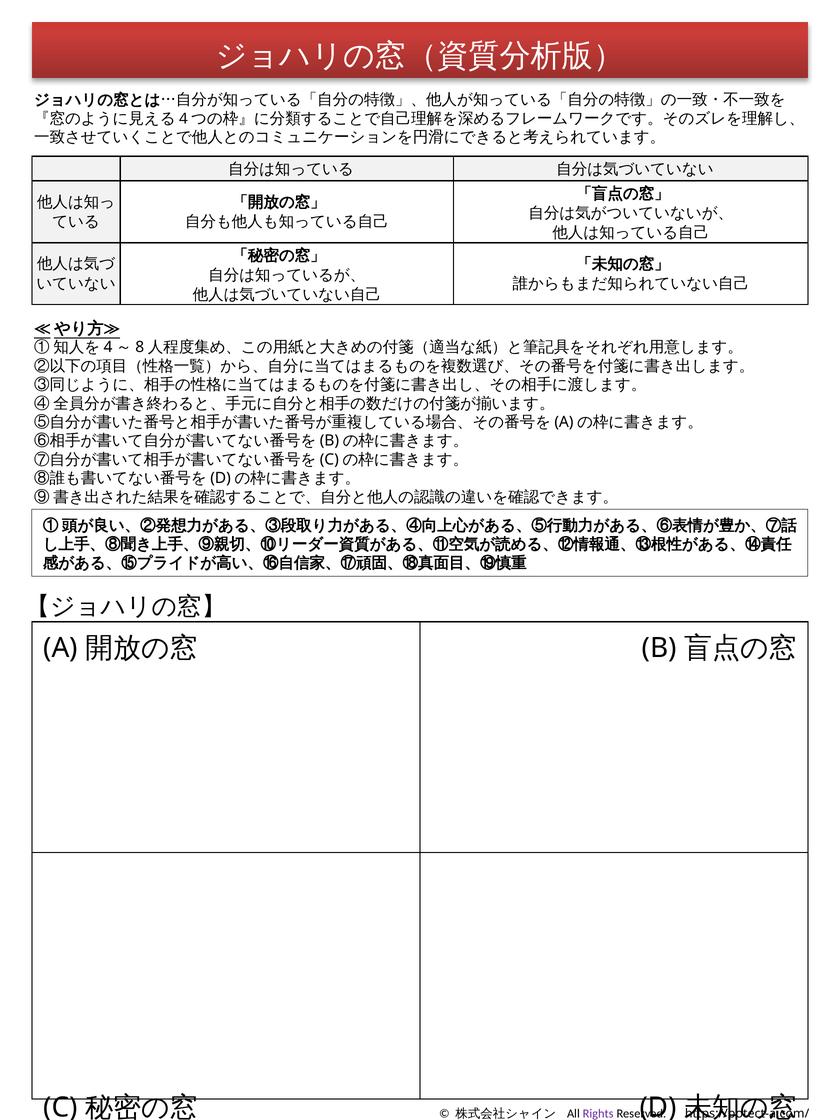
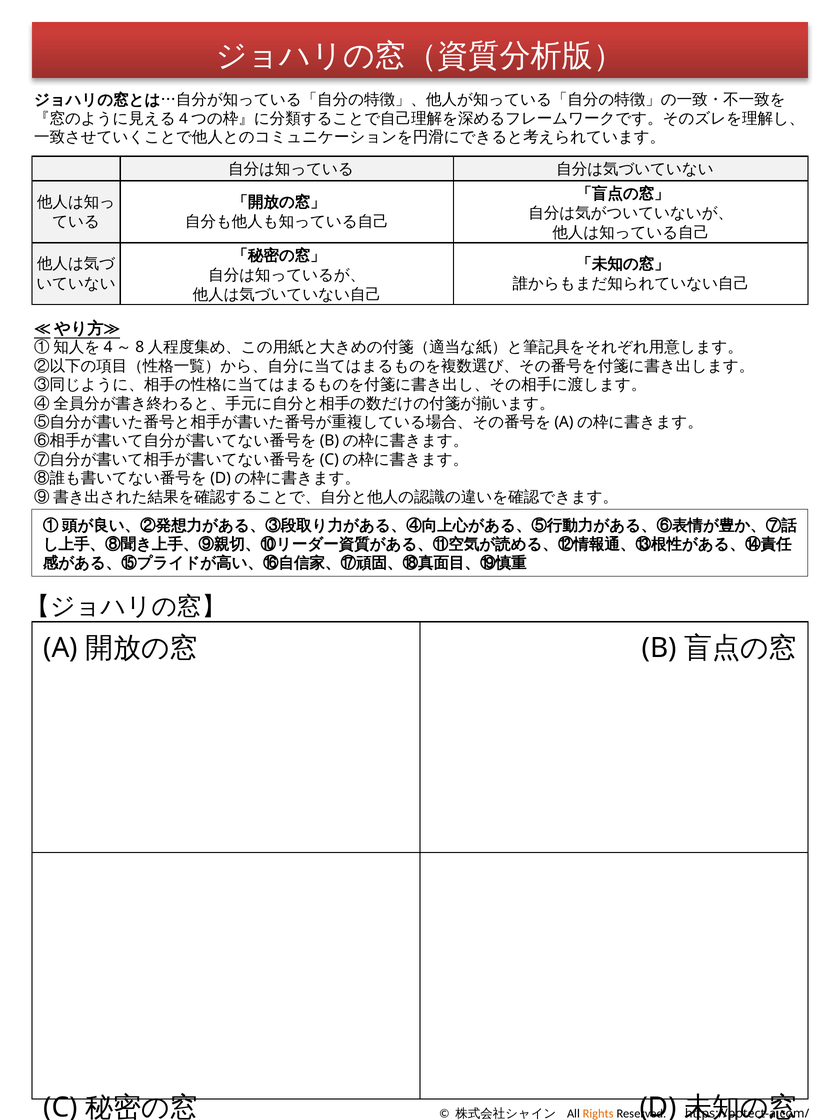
Rights colour: purple -> orange
